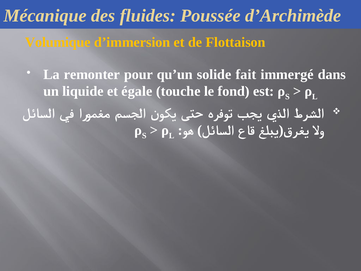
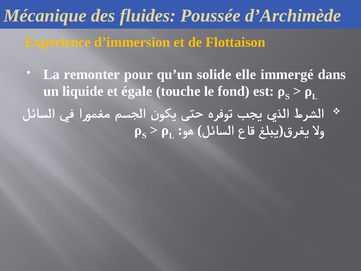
Volumique: Volumique -> Expérience
fait: fait -> elle
